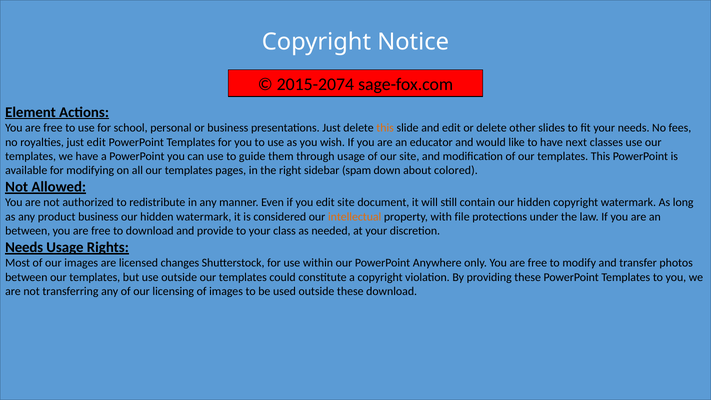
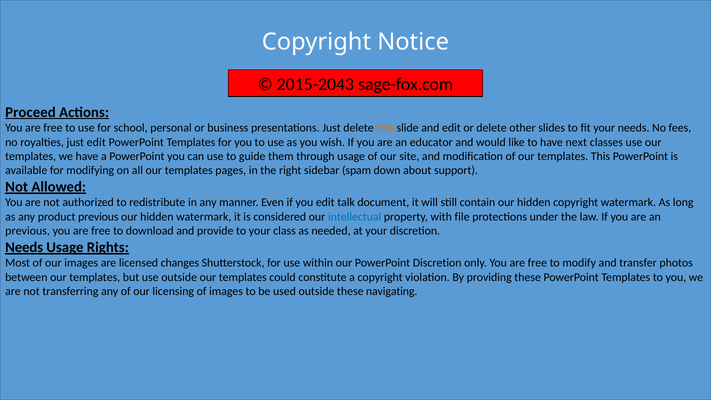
2015-2074: 2015-2074 -> 2015-2043
Element: Element -> Proceed
colored: colored -> support
edit site: site -> talk
product business: business -> previous
intellectual colour: orange -> blue
between at (28, 231): between -> previous
PowerPoint Anywhere: Anywhere -> Discretion
these download: download -> navigating
